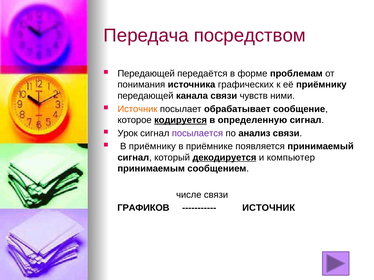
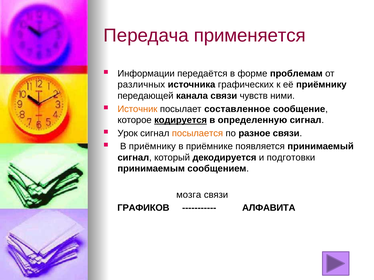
посредством: посредством -> применяется
Передающей at (146, 74): Передающей -> Информации
понимания: понимания -> различных
обрабатывает: обрабатывает -> составленное
посылается colour: purple -> orange
анализ: анализ -> разное
декодируется underline: present -> none
компьютер: компьютер -> подготовки
числе: числе -> мозга
ИСТОЧНИК at (269, 208): ИСТОЧНИК -> АЛФАВИТА
